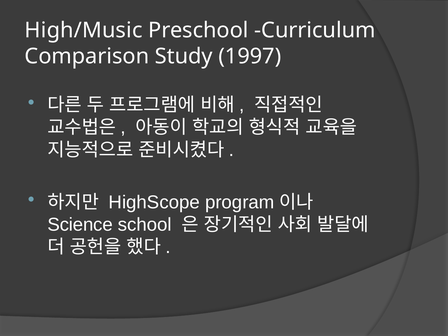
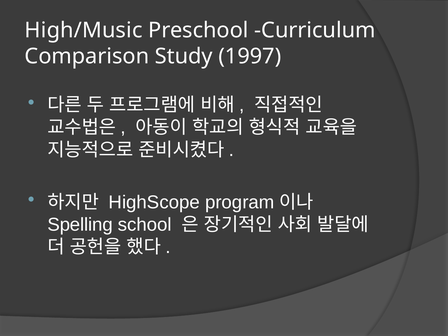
Science: Science -> Spelling
